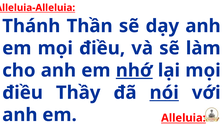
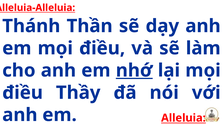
nói underline: present -> none
